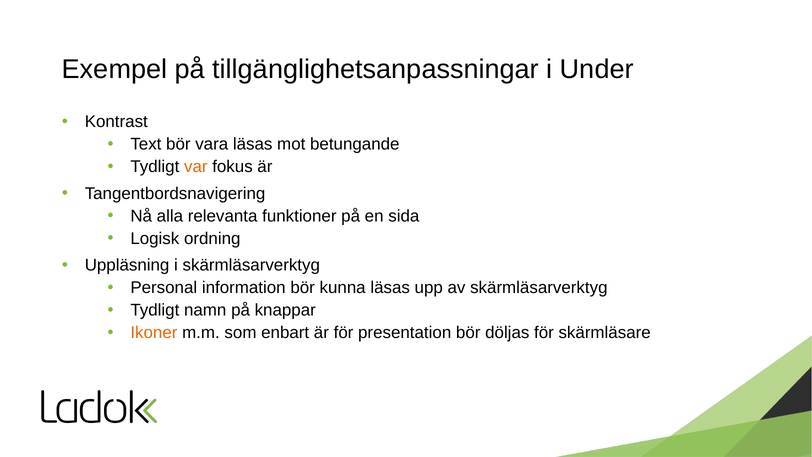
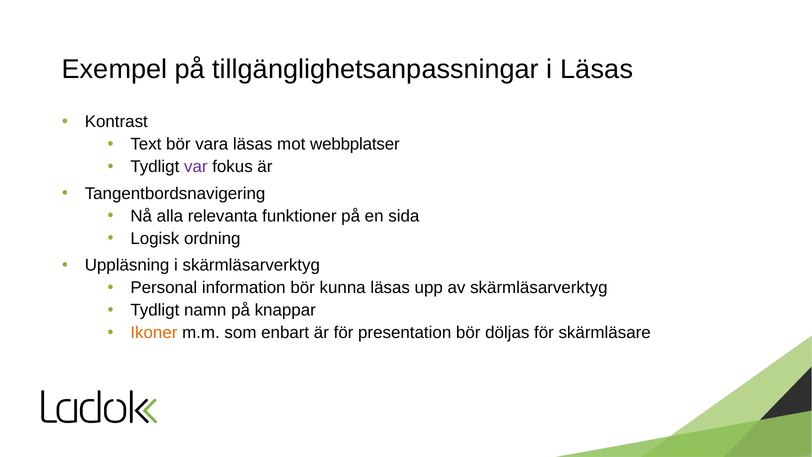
i Under: Under -> Läsas
betungande: betungande -> webbplatser
var colour: orange -> purple
